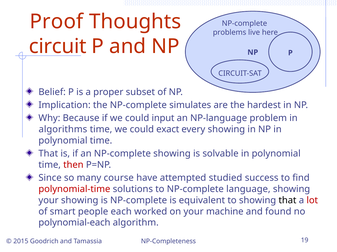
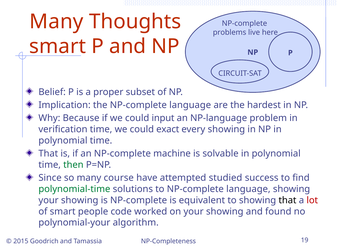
Proof at (56, 22): Proof -> Many
circuit at (58, 46): circuit -> smart
the NP-complete simulates: simulates -> language
algorithms: algorithms -> verification
NP-complete showing: showing -> machine
then colour: red -> green
polynomial-time colour: red -> green
each: each -> code
on your machine: machine -> showing
polynomial-each: polynomial-each -> polynomial-your
